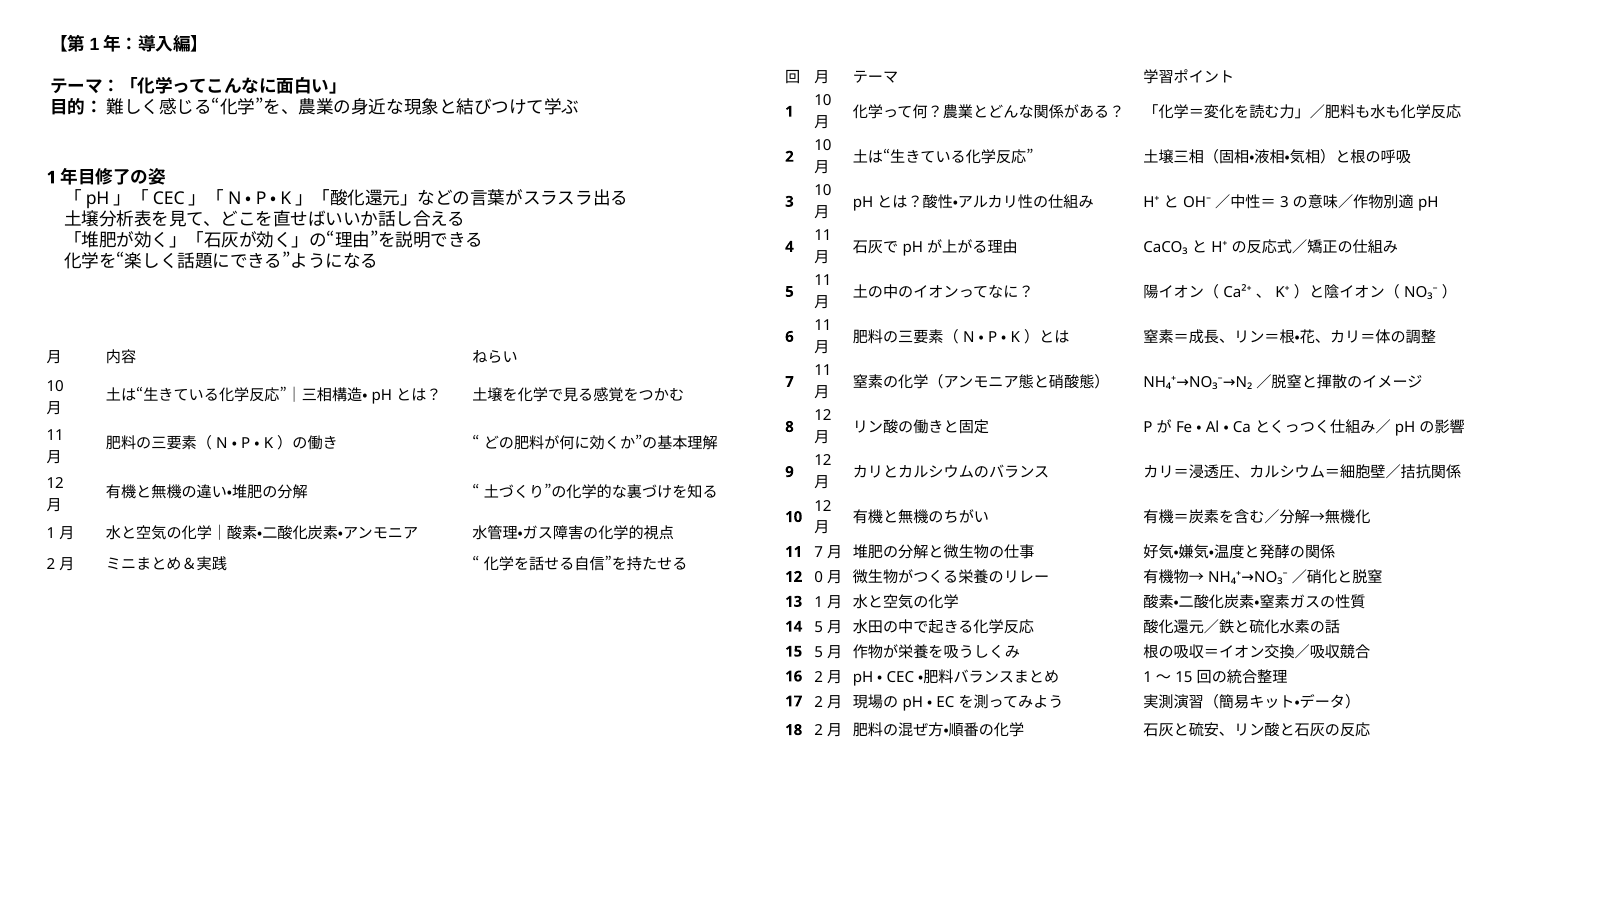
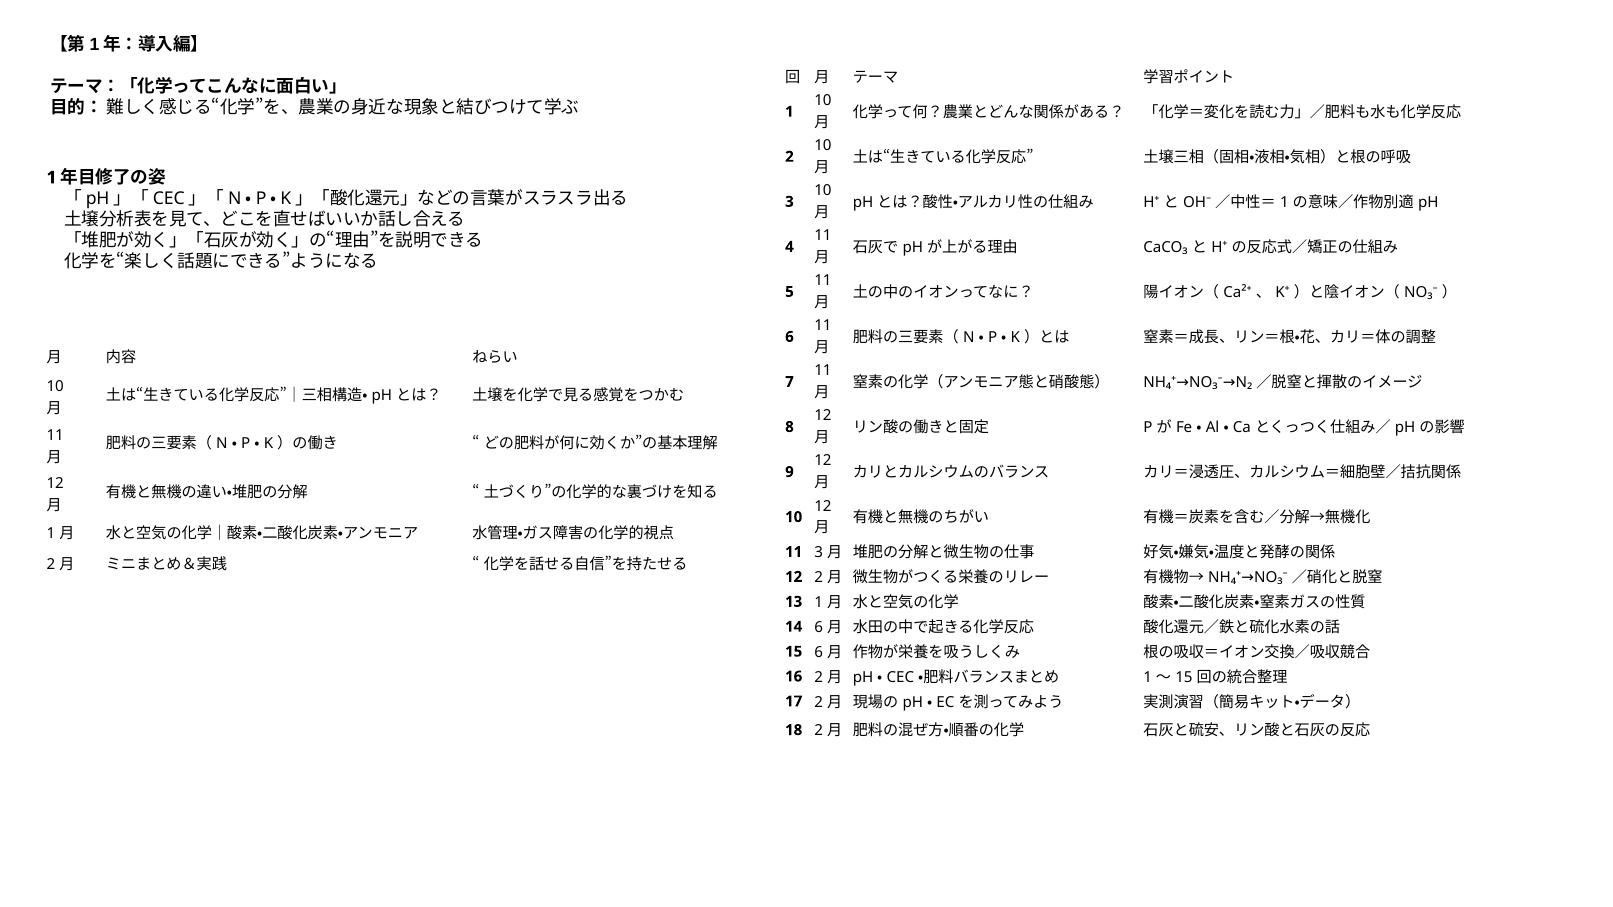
3 at (1284, 202): 3 -> 1
11 7: 7 -> 3
12 0: 0 -> 2
14 5: 5 -> 6
15 5: 5 -> 6
